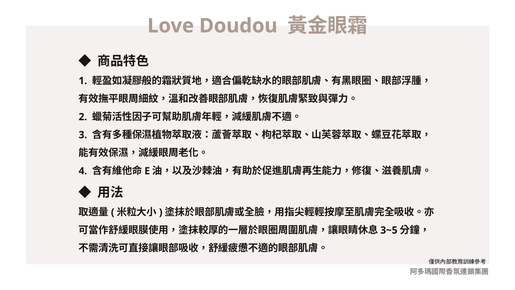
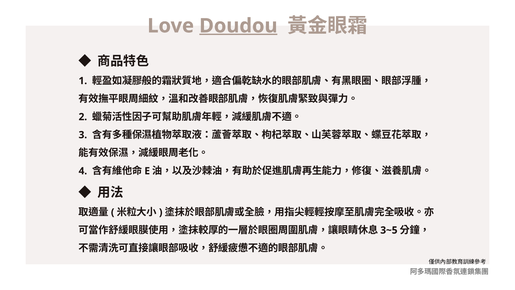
Doudou underline: none -> present
